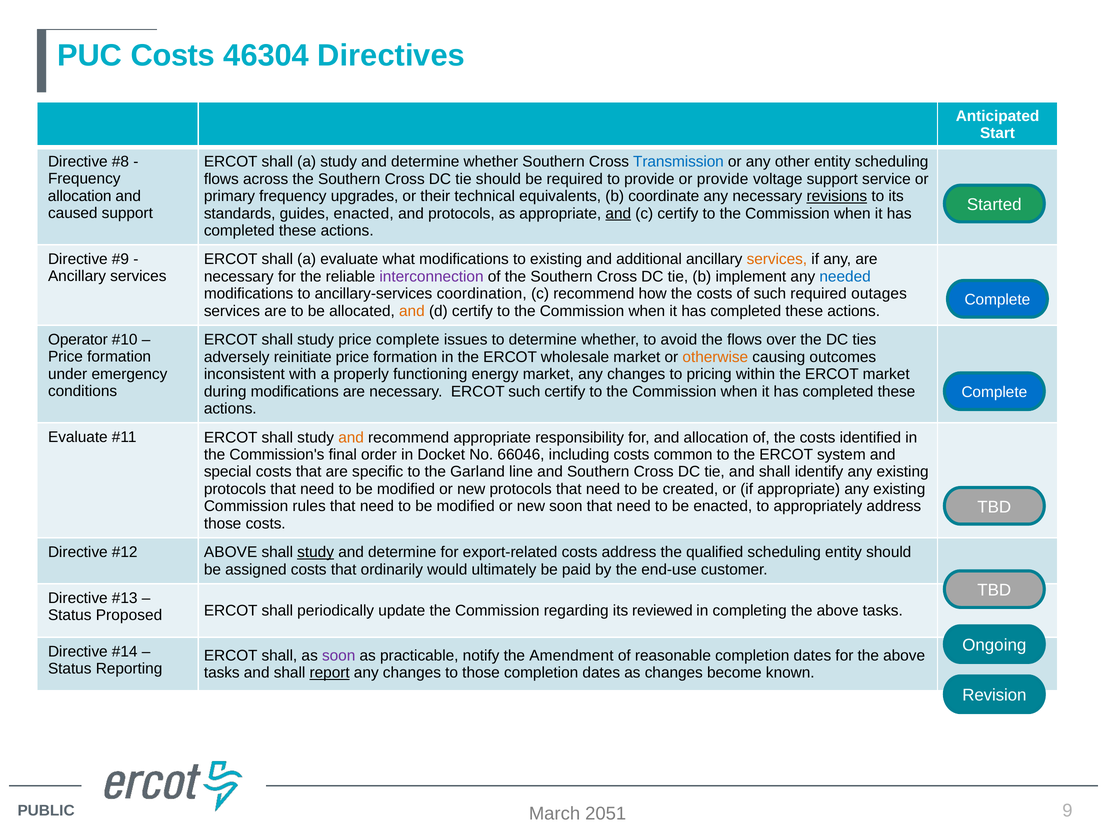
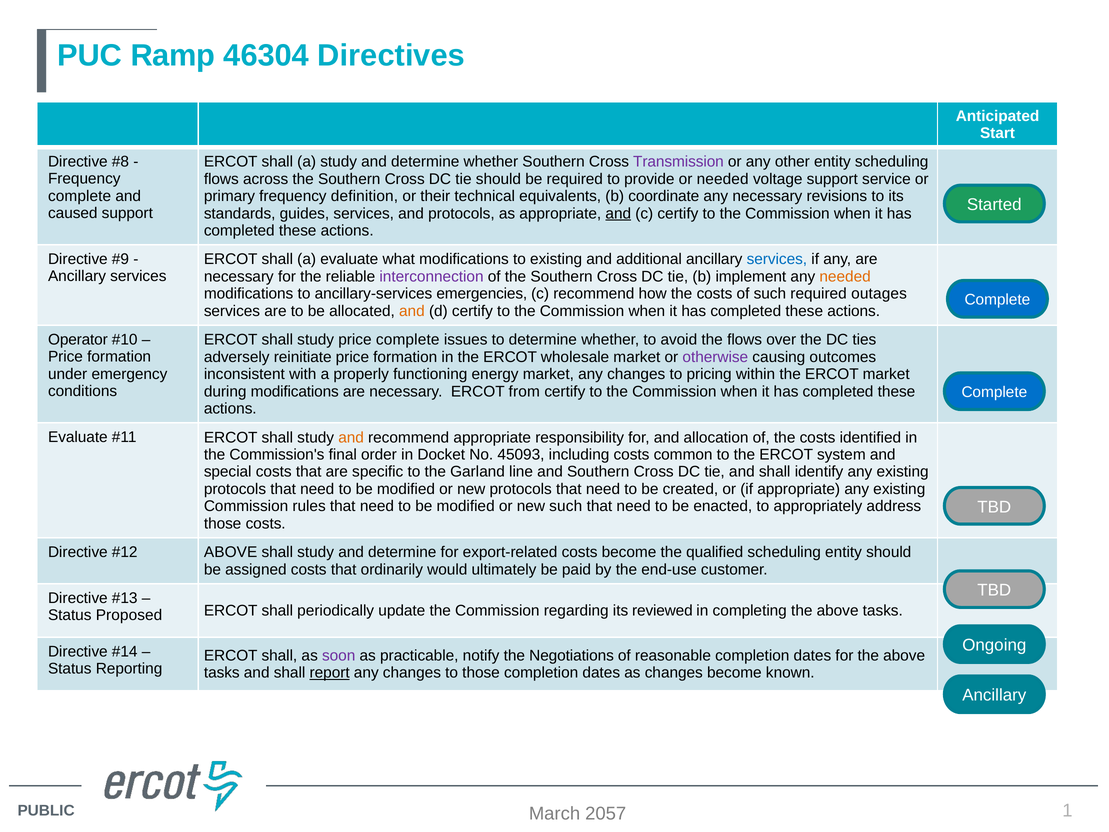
PUC Costs: Costs -> Ramp
Transmission colour: blue -> purple
or provide: provide -> needed
allocation at (80, 196): allocation -> complete
upgrades: upgrades -> definition
revisions underline: present -> none
guides enacted: enacted -> services
services at (777, 259) colour: orange -> blue
needed at (845, 277) colour: blue -> orange
coordination: coordination -> emergencies
otherwise colour: orange -> purple
ERCOT such: such -> from
66046: 66046 -> 45093
new soon: soon -> such
study at (316, 552) underline: present -> none
costs address: address -> become
Amendment: Amendment -> Negotiations
Revision at (994, 695): Revision -> Ancillary
9: 9 -> 1
2051: 2051 -> 2057
